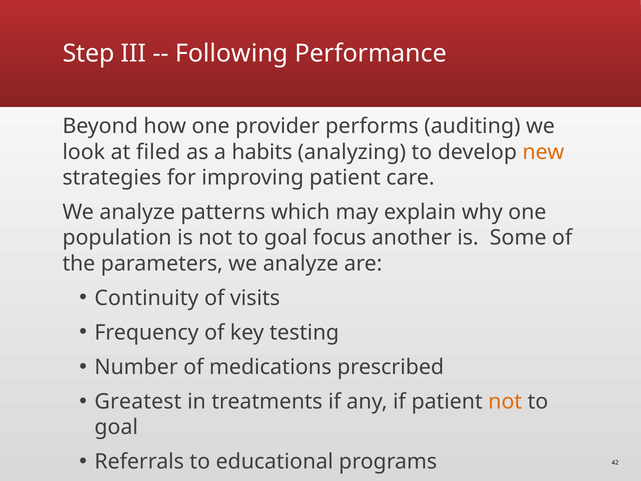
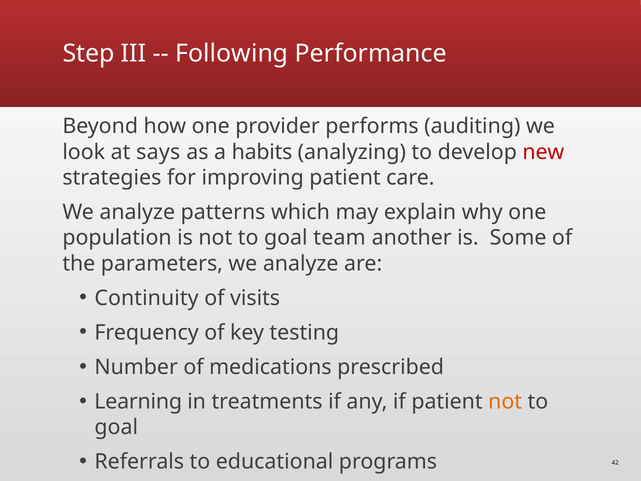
filed: filed -> says
new colour: orange -> red
focus: focus -> team
Greatest: Greatest -> Learning
